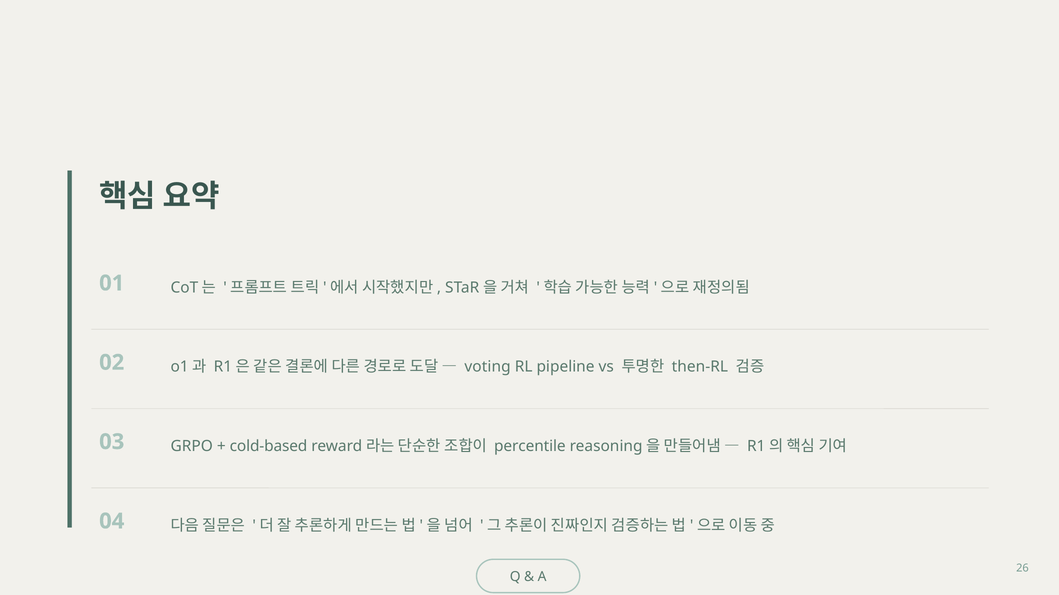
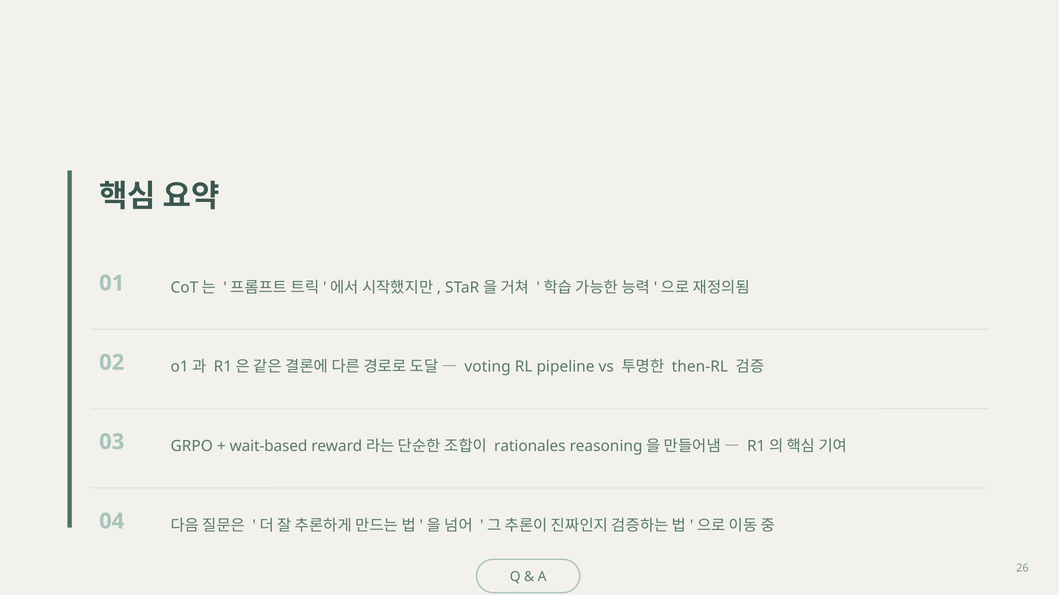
cold-based: cold-based -> wait-based
percentile: percentile -> rationales
